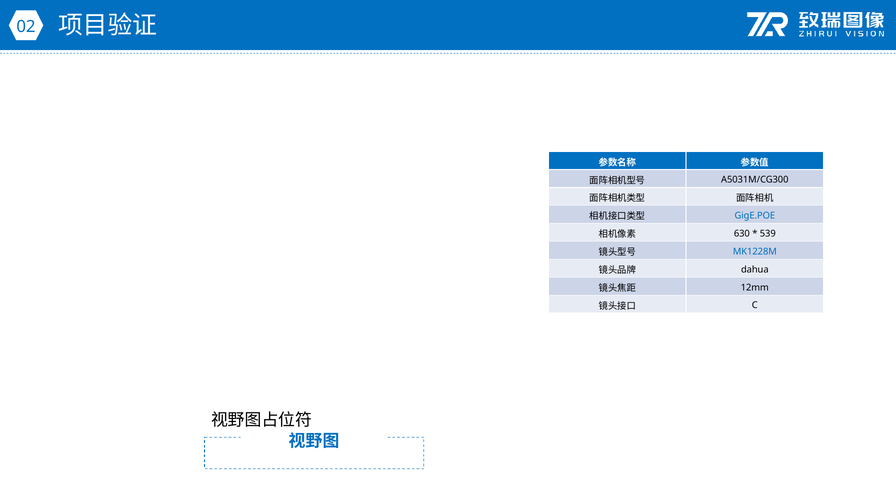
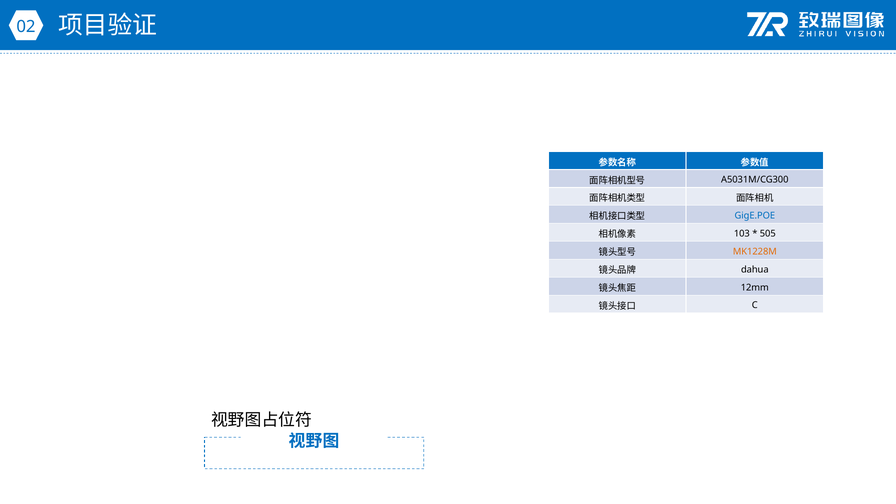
630: 630 -> 103
539: 539 -> 505
MK1228M colour: blue -> orange
